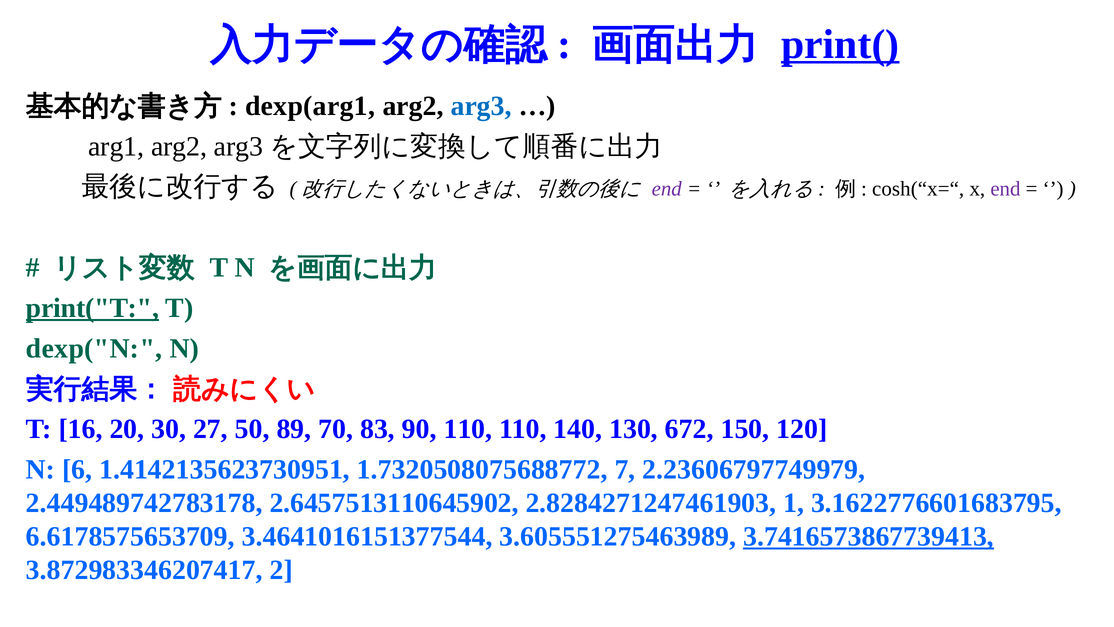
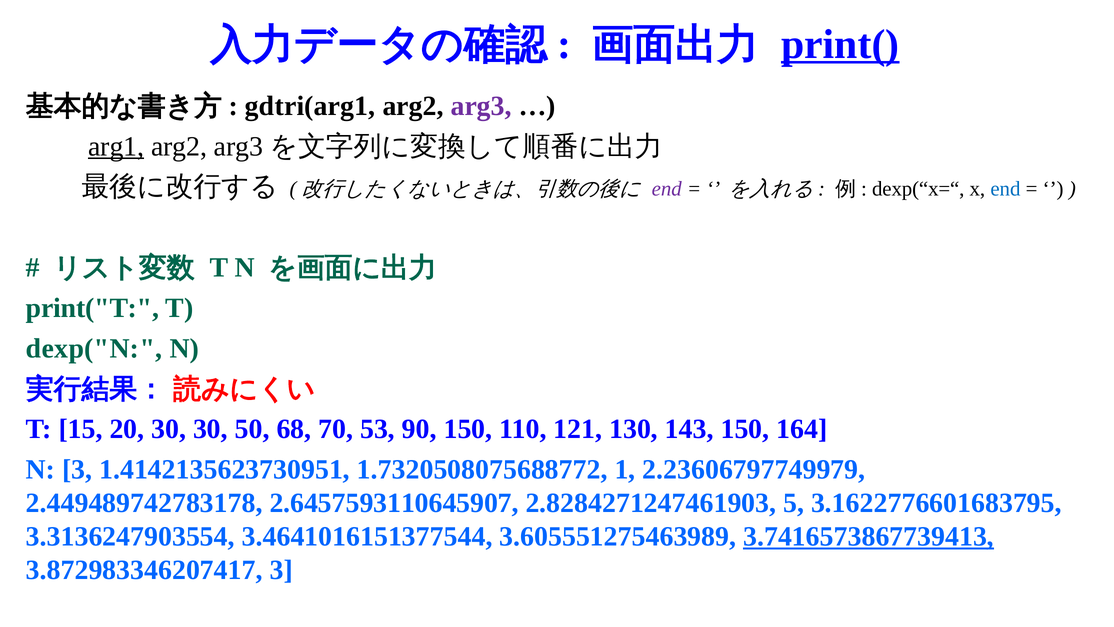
dexp(arg1: dexp(arg1 -> gdtri(arg1
arg3 colour: blue -> purple
arg1 underline: none -> present
cosh(“x=“: cosh(“x=“ -> dexp(“x=“
end at (1005, 189) colour: purple -> blue
print("T underline: present -> none
16: 16 -> 15
30 27: 27 -> 30
89: 89 -> 68
83: 83 -> 53
90 110: 110 -> 150
140: 140 -> 121
672: 672 -> 143
120: 120 -> 164
N 6: 6 -> 3
7: 7 -> 1
2.6457513110645902: 2.6457513110645902 -> 2.6457593110645907
1: 1 -> 5
6.6178575653709: 6.6178575653709 -> 3.3136247903554
3.872983346207417 2: 2 -> 3
